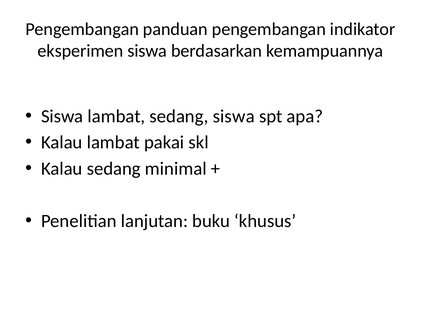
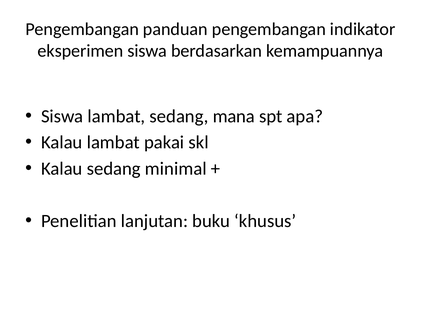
sedang siswa: siswa -> mana
